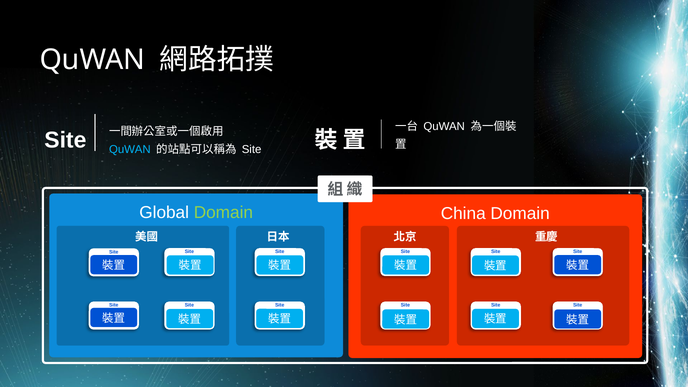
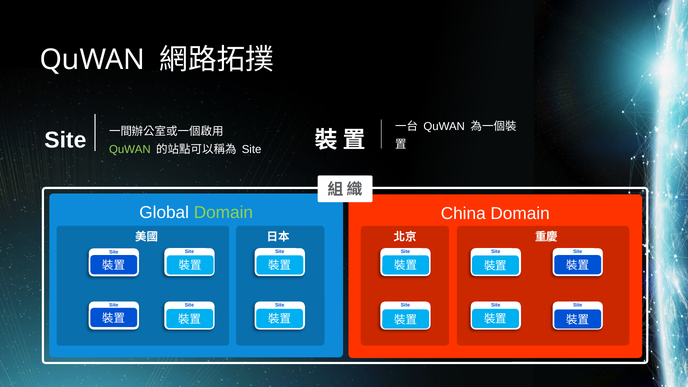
QuWAN at (130, 149) colour: light blue -> light green
